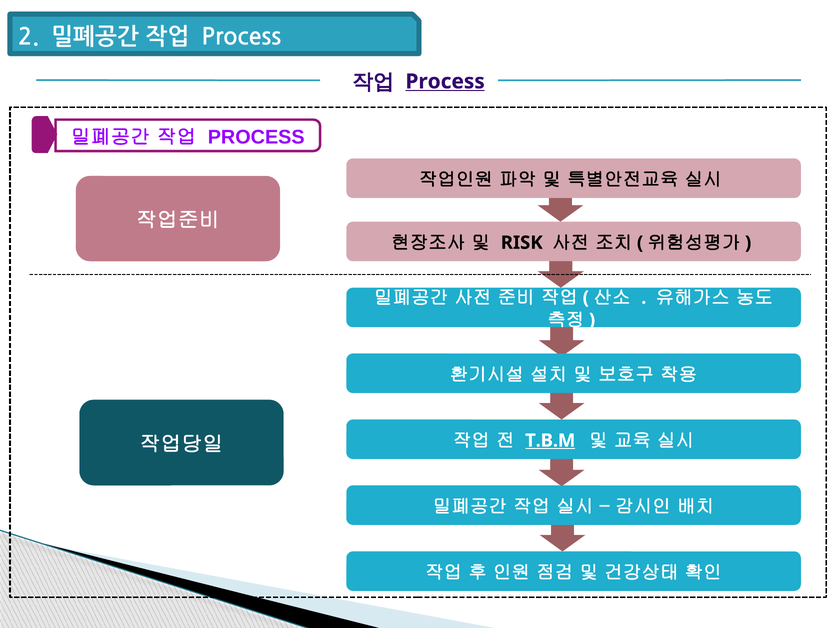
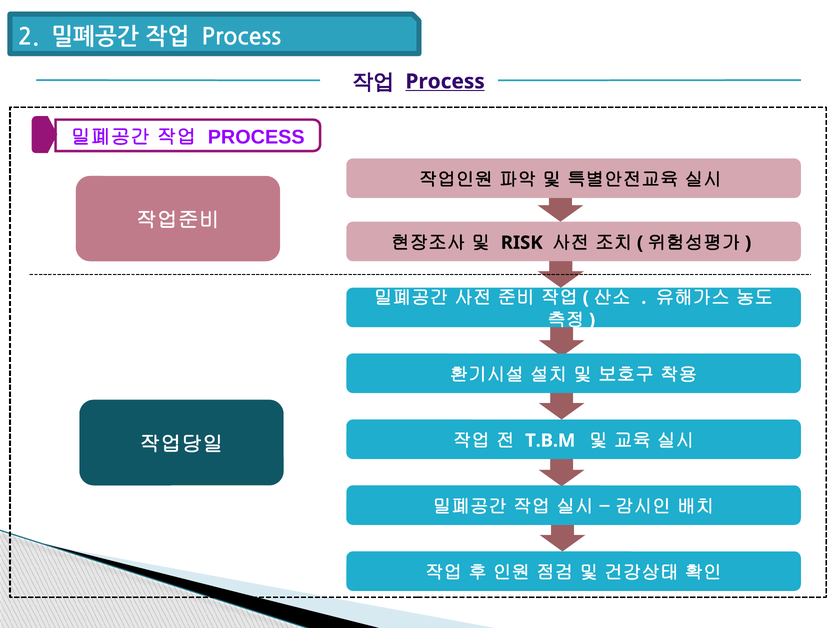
T.B.M underline: present -> none
